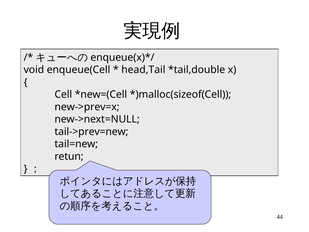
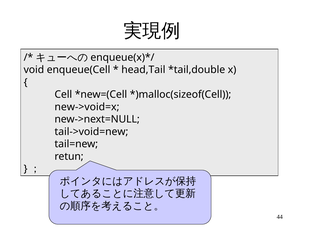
new->prev=x: new->prev=x -> new->void=x
tail->prev=new: tail->prev=new -> tail->void=new
